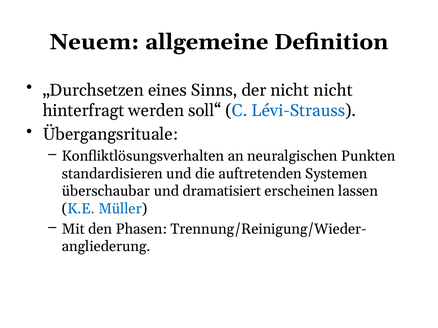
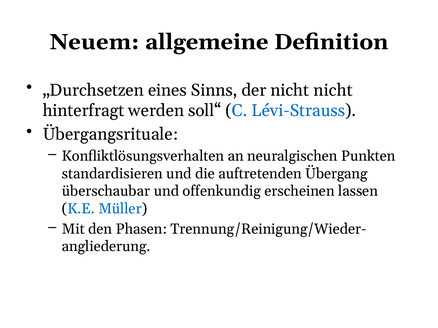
Systemen: Systemen -> Übergang
dramatisiert: dramatisiert -> offenkundig
